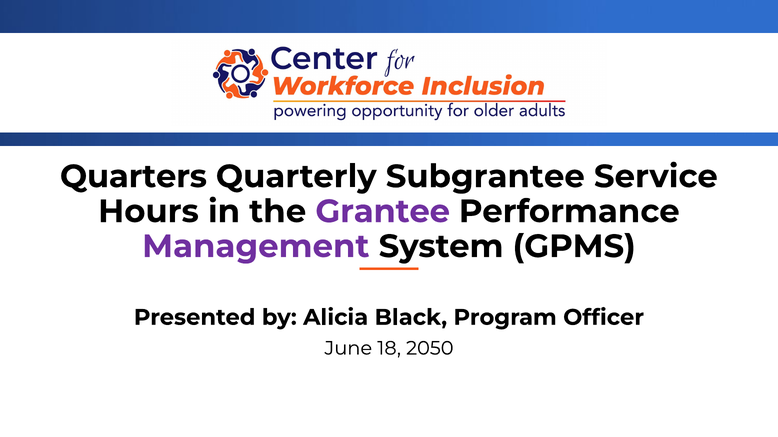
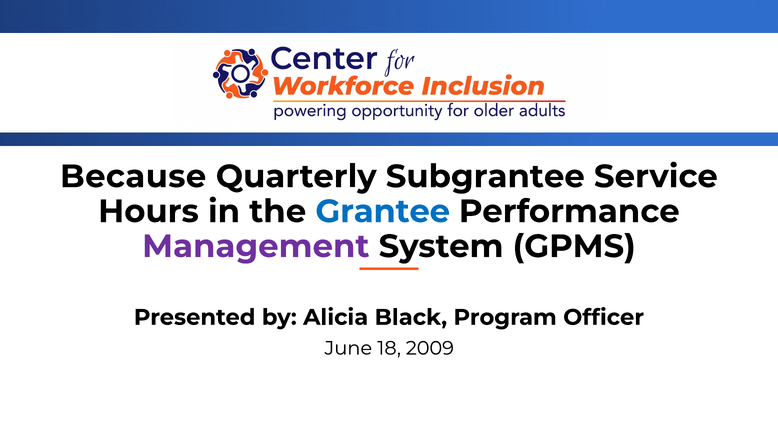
Quarters: Quarters -> Because
Grantee colour: purple -> blue
2050: 2050 -> 2009
